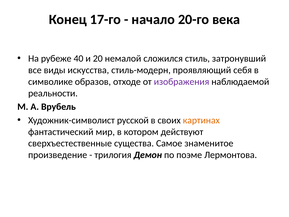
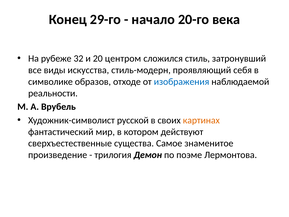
17-го: 17-го -> 29-го
40: 40 -> 32
немалой: немалой -> центром
изображения colour: purple -> blue
